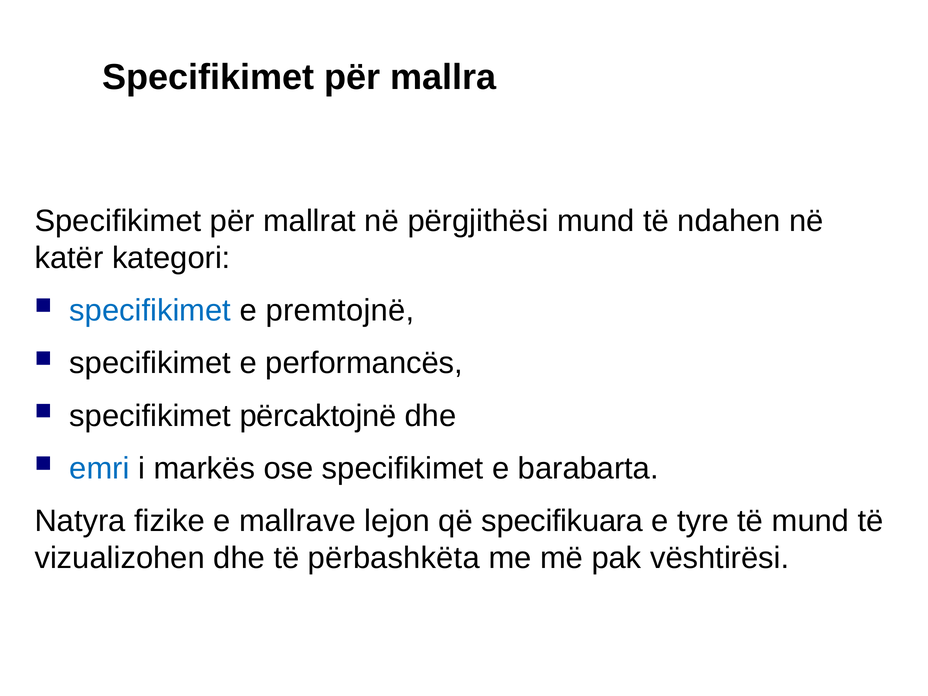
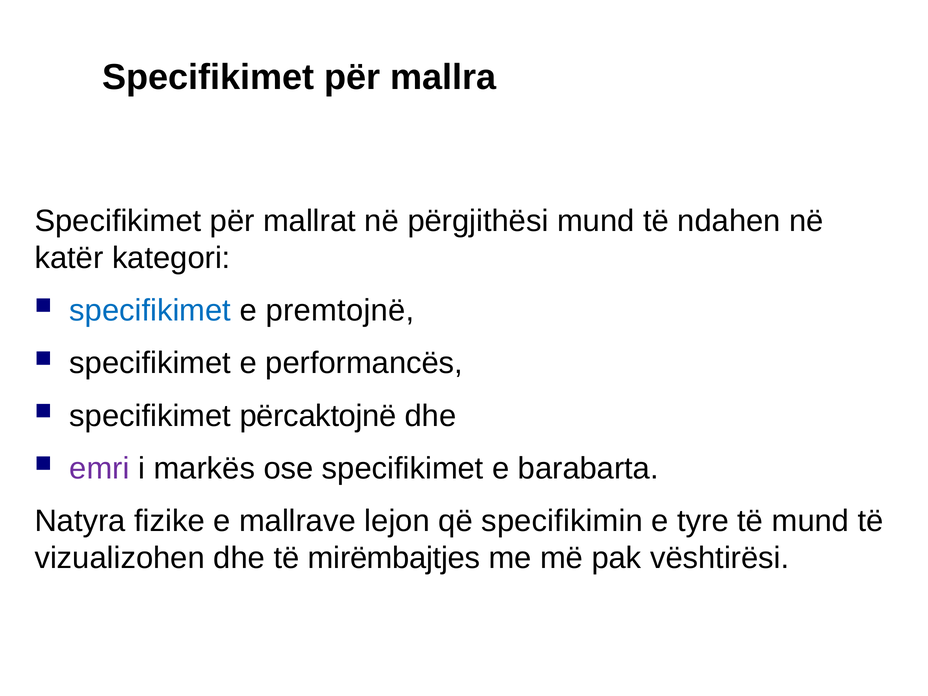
emri colour: blue -> purple
specifikuara: specifikuara -> specifikimin
përbashkëta: përbashkëta -> mirëmbajtjes
